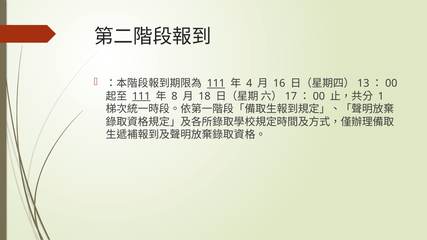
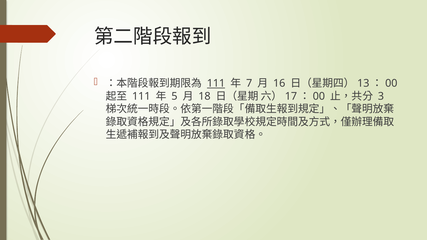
4: 4 -> 7
111 at (141, 96) underline: present -> none
8: 8 -> 5
1: 1 -> 3
